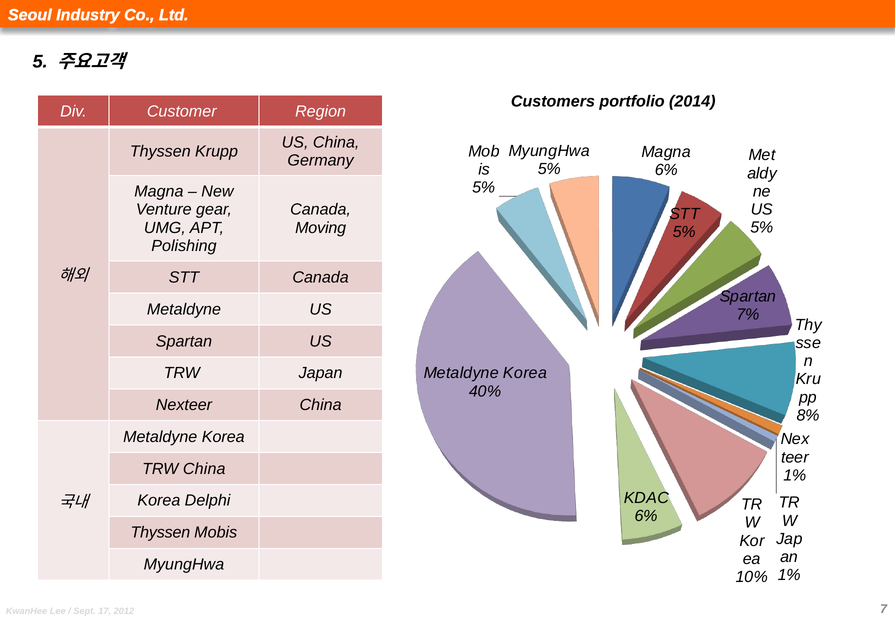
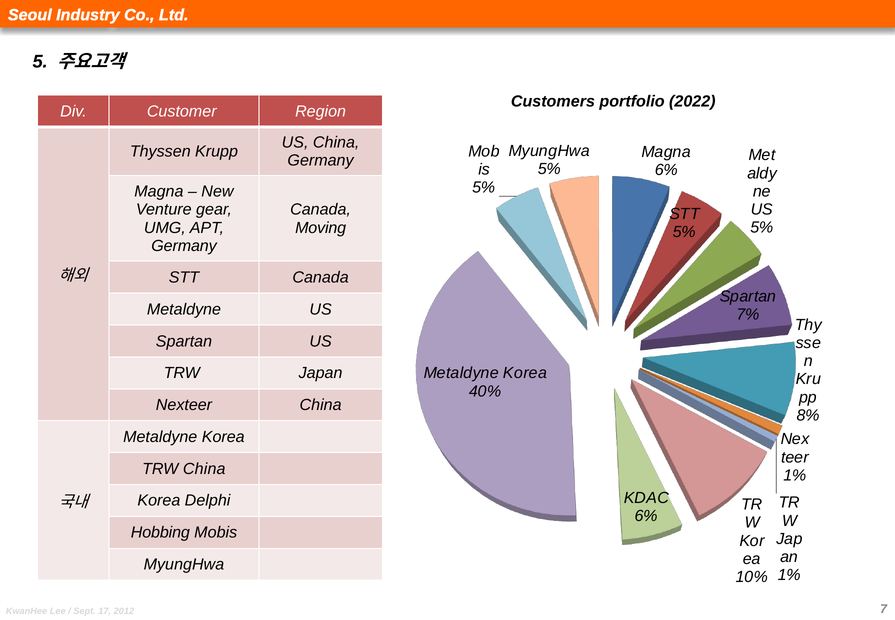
2014: 2014 -> 2022
Polishing at (184, 246): Polishing -> Germany
Thyssen at (160, 532): Thyssen -> Hobbing
